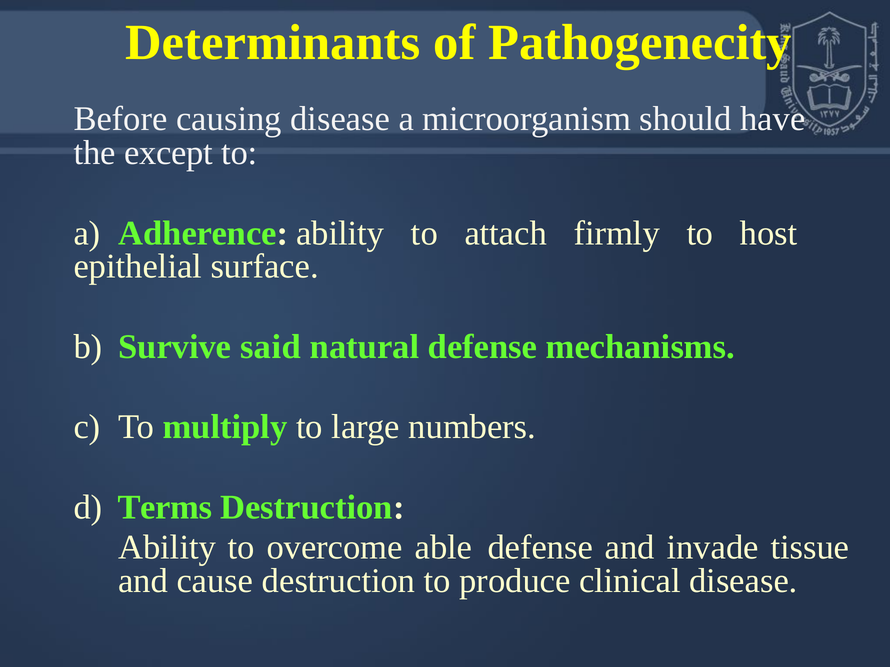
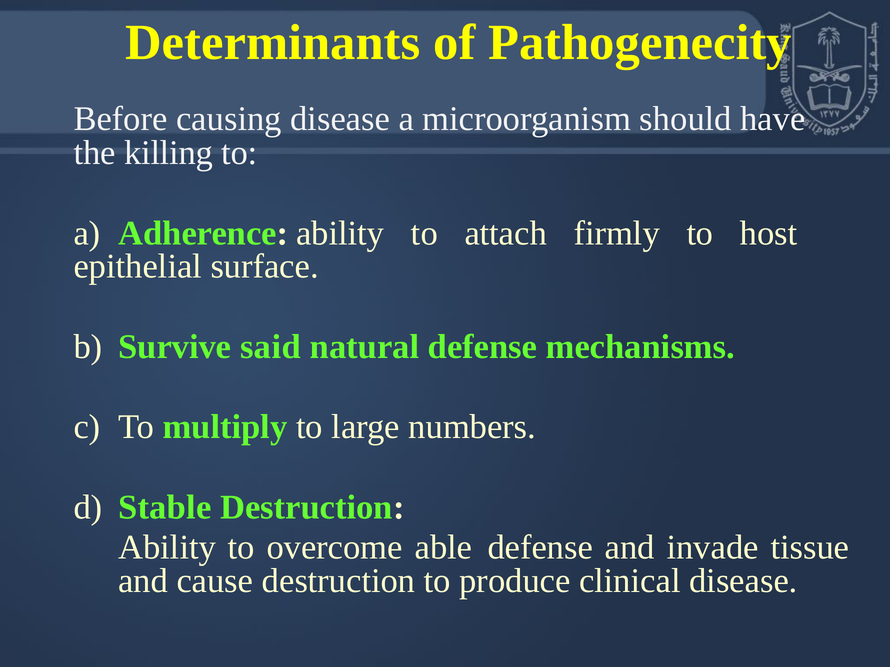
except: except -> killing
Terms: Terms -> Stable
